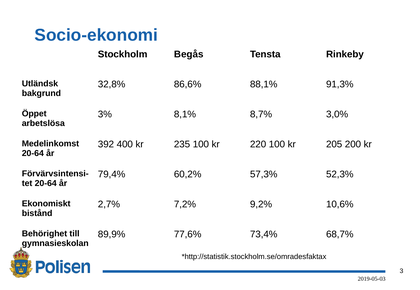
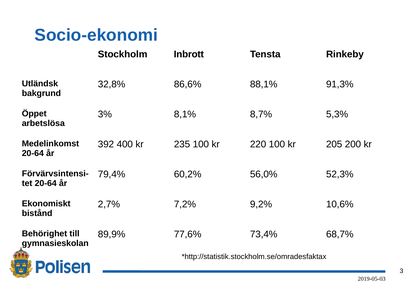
Begås: Begås -> Inbrott
3,0%: 3,0% -> 5,3%
57,3%: 57,3% -> 56,0%
